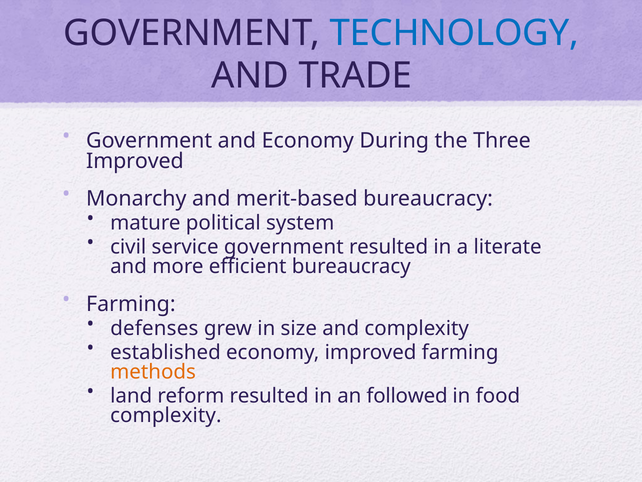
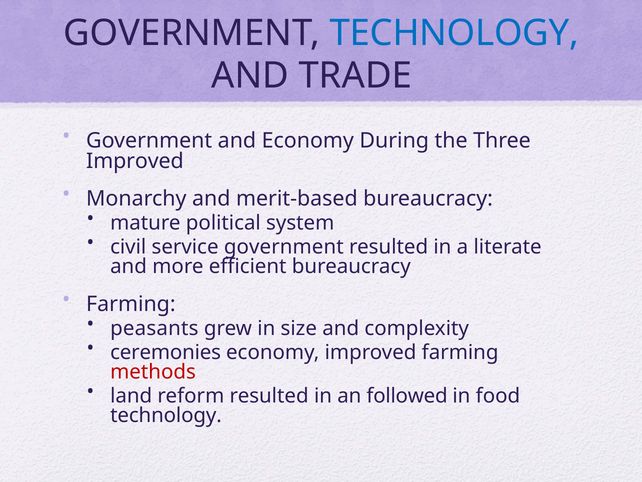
defenses: defenses -> peasants
established: established -> ceremonies
methods colour: orange -> red
complexity at (166, 415): complexity -> technology
